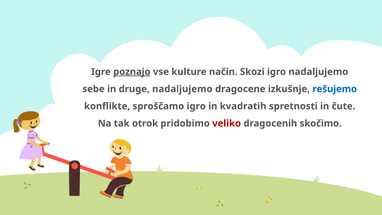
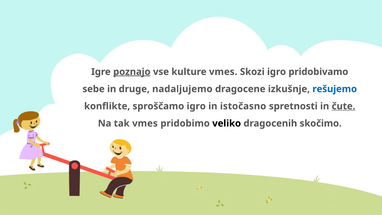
kulture način: način -> vmes
igro nadaljujemo: nadaljujemo -> pridobivamo
kvadratih: kvadratih -> istočasno
čute underline: none -> present
tak otrok: otrok -> vmes
veliko colour: red -> black
